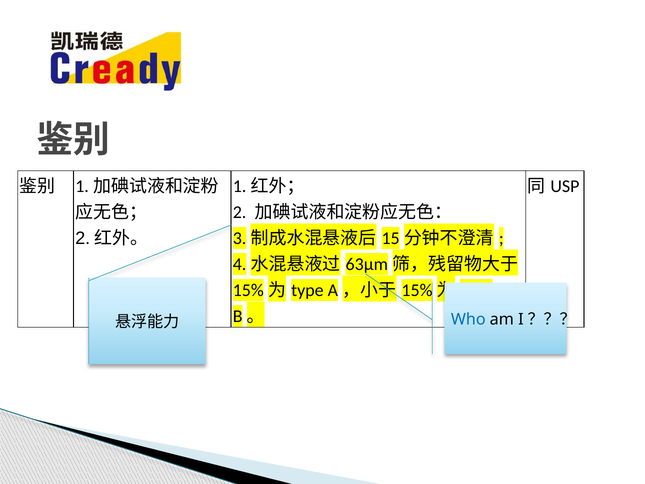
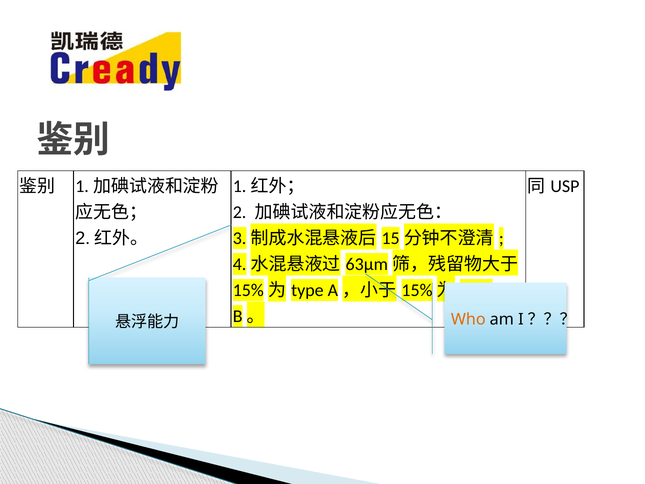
Who colour: blue -> orange
